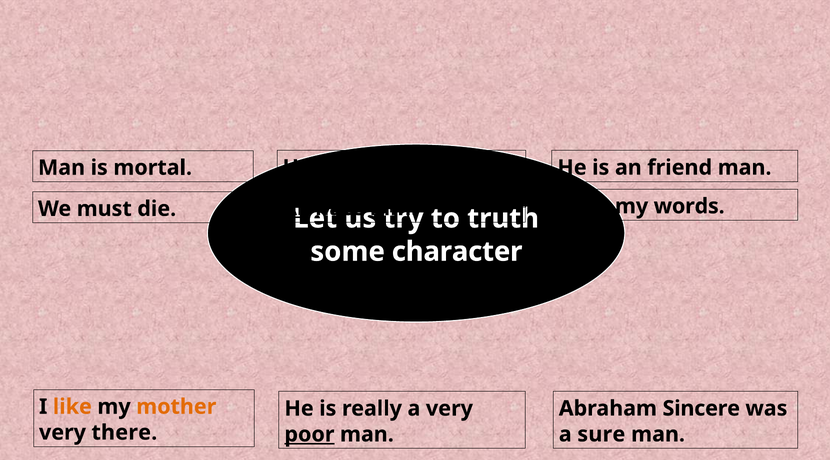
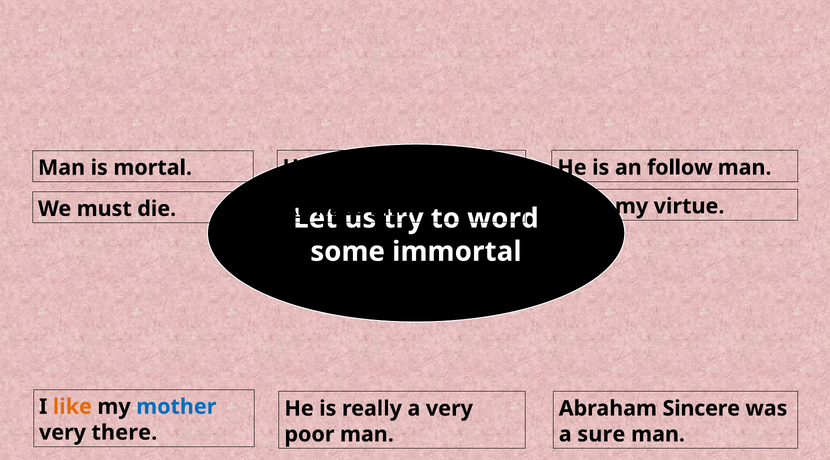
friend: friend -> follow
words: words -> virtue
truth: truth -> word
character: character -> immortal
mother colour: orange -> blue
poor underline: present -> none
